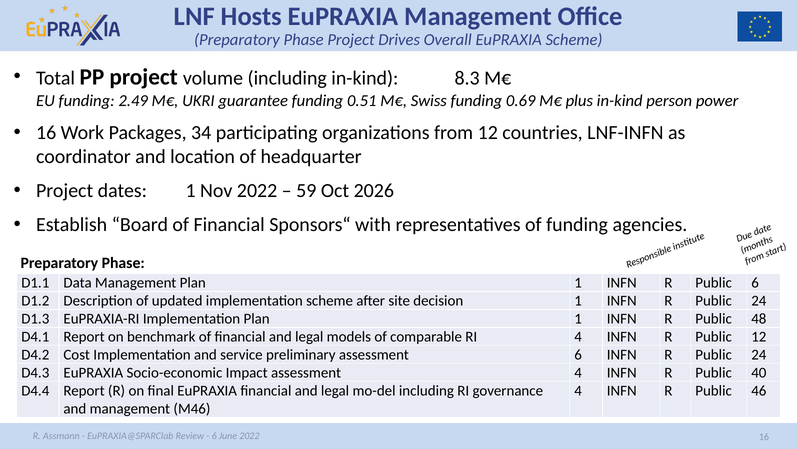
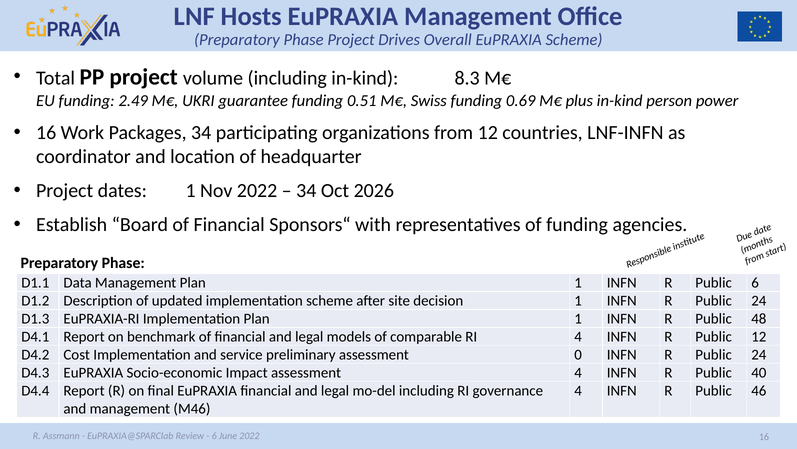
59 at (306, 190): 59 -> 34
assessment 6: 6 -> 0
